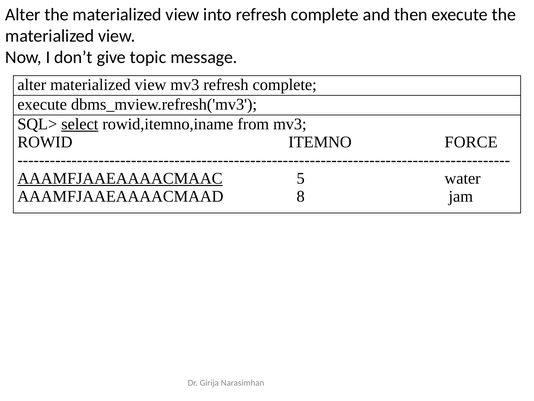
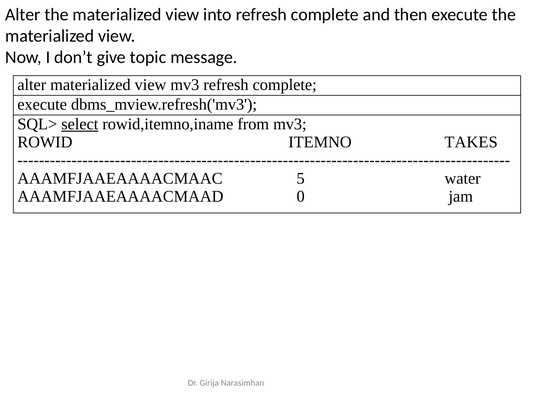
FORCE: FORCE -> TAKES
AAAMFJAAEAAAACMAAC underline: present -> none
8: 8 -> 0
